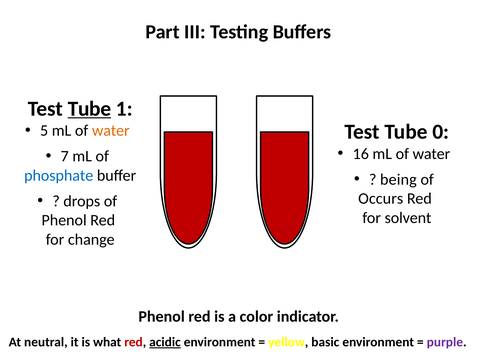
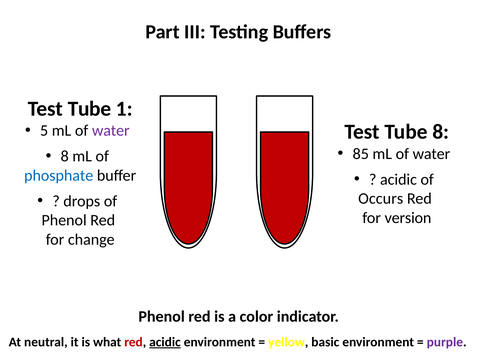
Tube at (89, 109) underline: present -> none
water at (111, 131) colour: orange -> purple
Tube 0: 0 -> 8
16: 16 -> 85
7 at (65, 157): 7 -> 8
being at (398, 180): being -> acidic
solvent: solvent -> version
